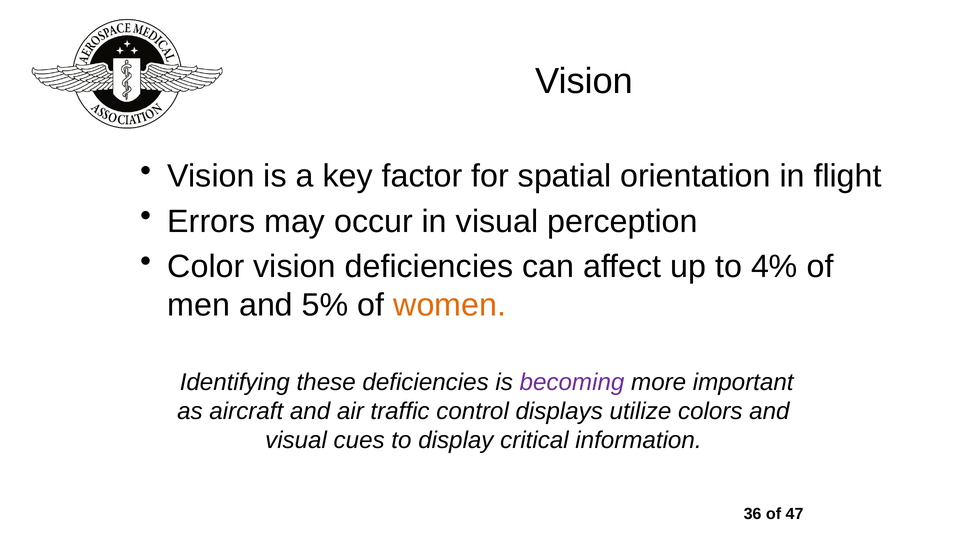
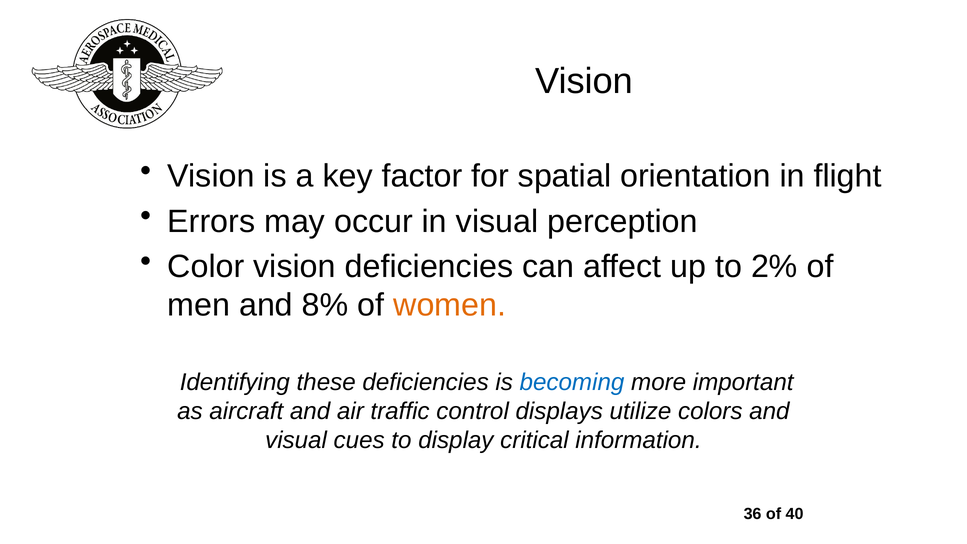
4%: 4% -> 2%
5%: 5% -> 8%
becoming colour: purple -> blue
47: 47 -> 40
